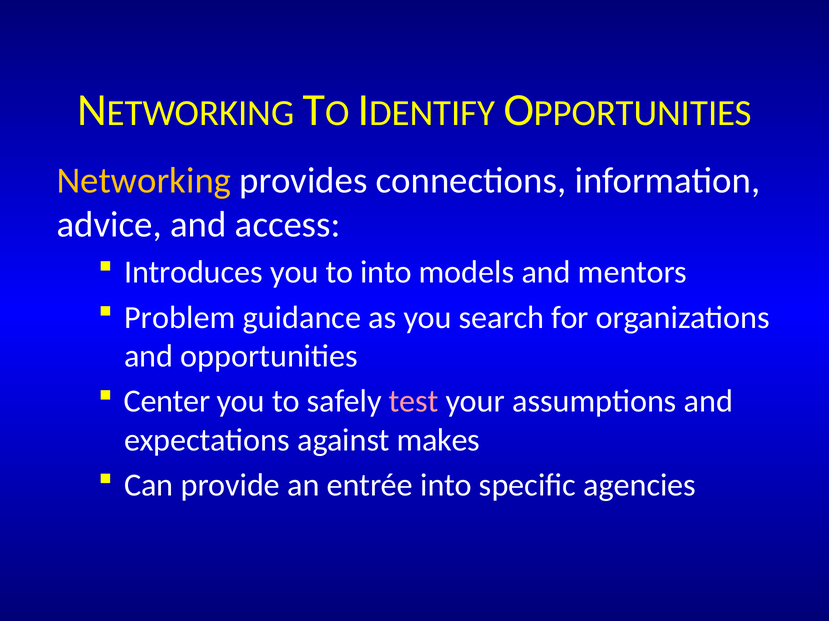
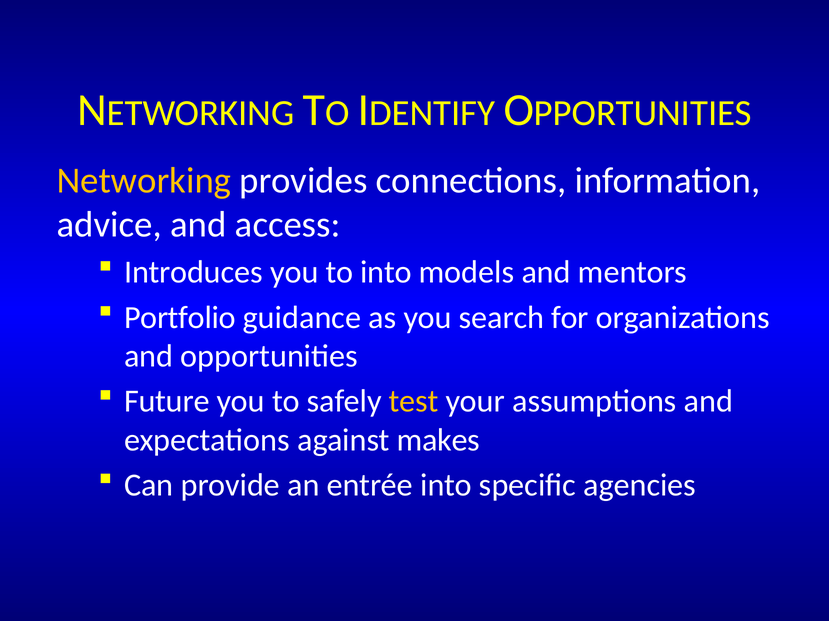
Problem: Problem -> Portfolio
Center: Center -> Future
test colour: pink -> yellow
